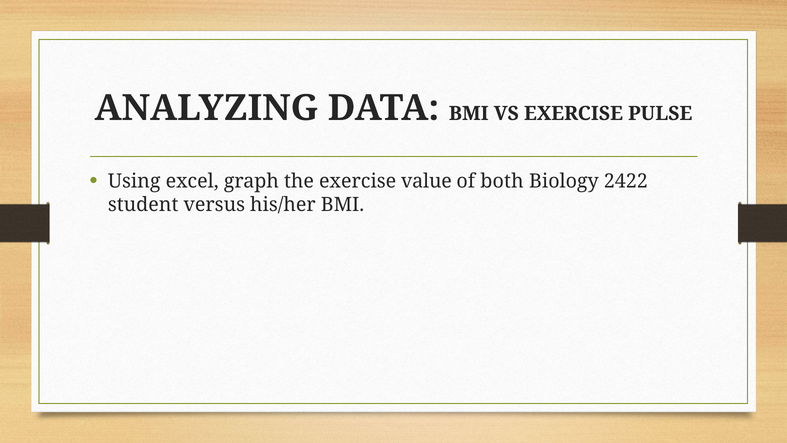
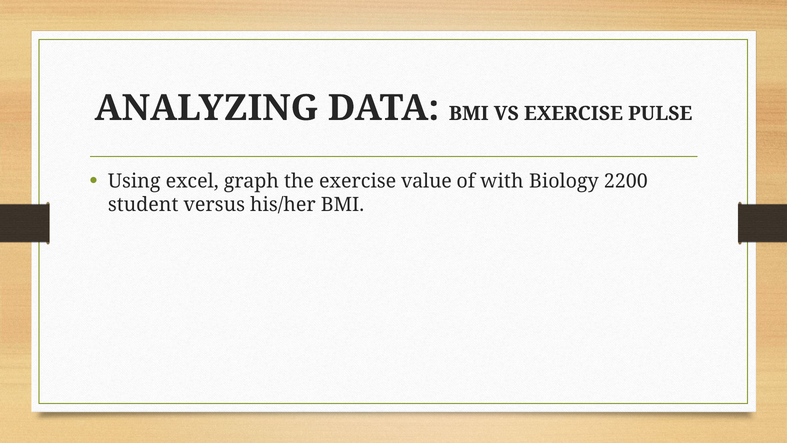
both: both -> with
2422: 2422 -> 2200
